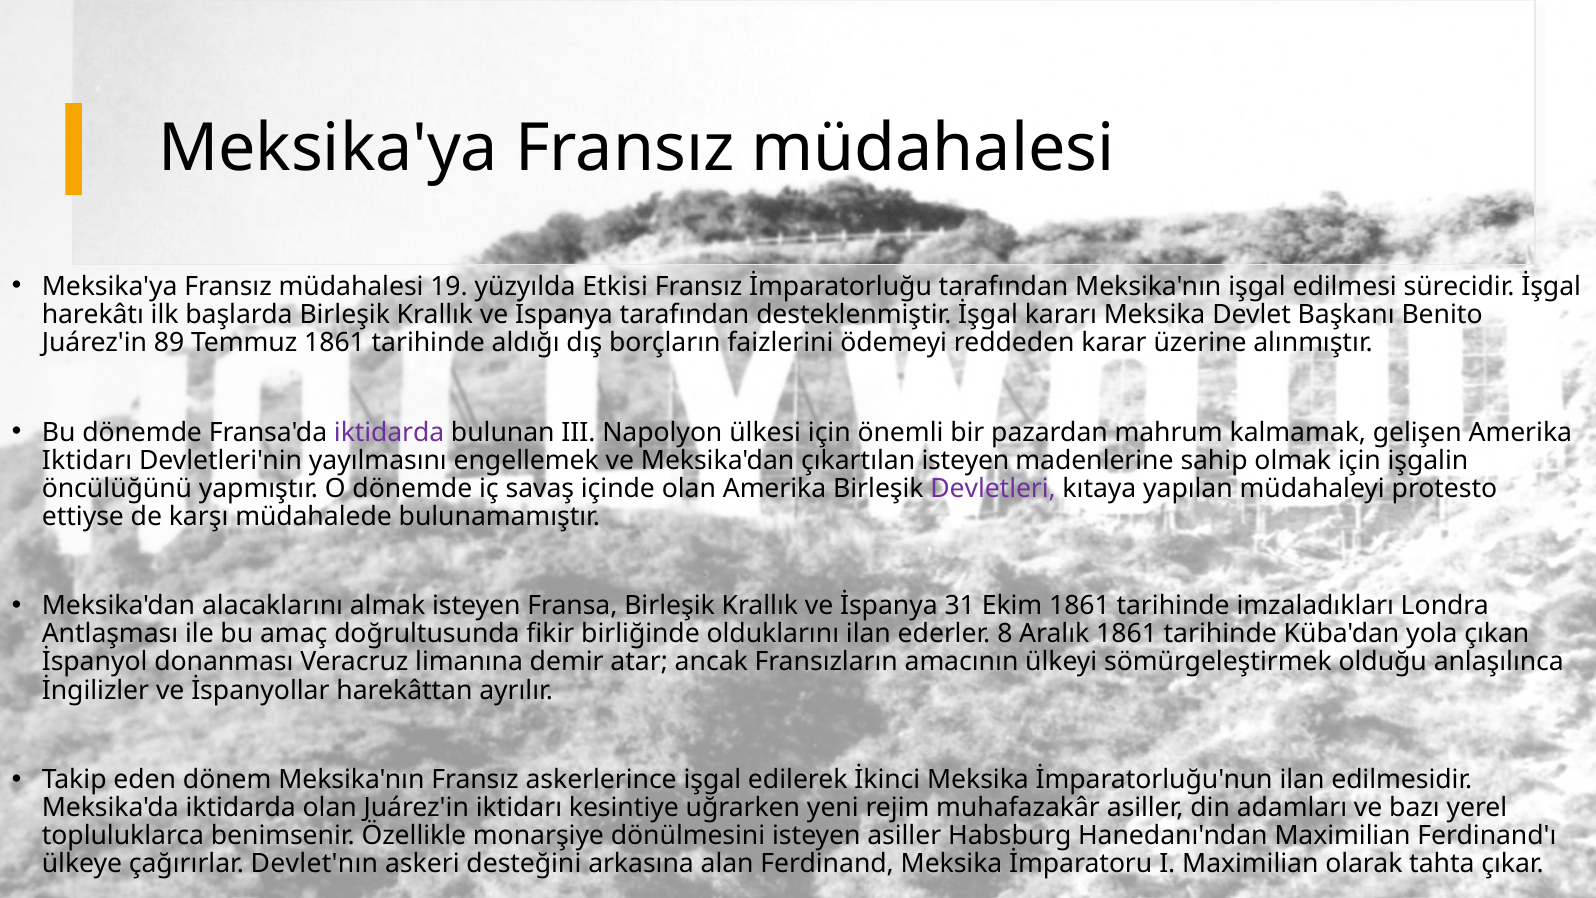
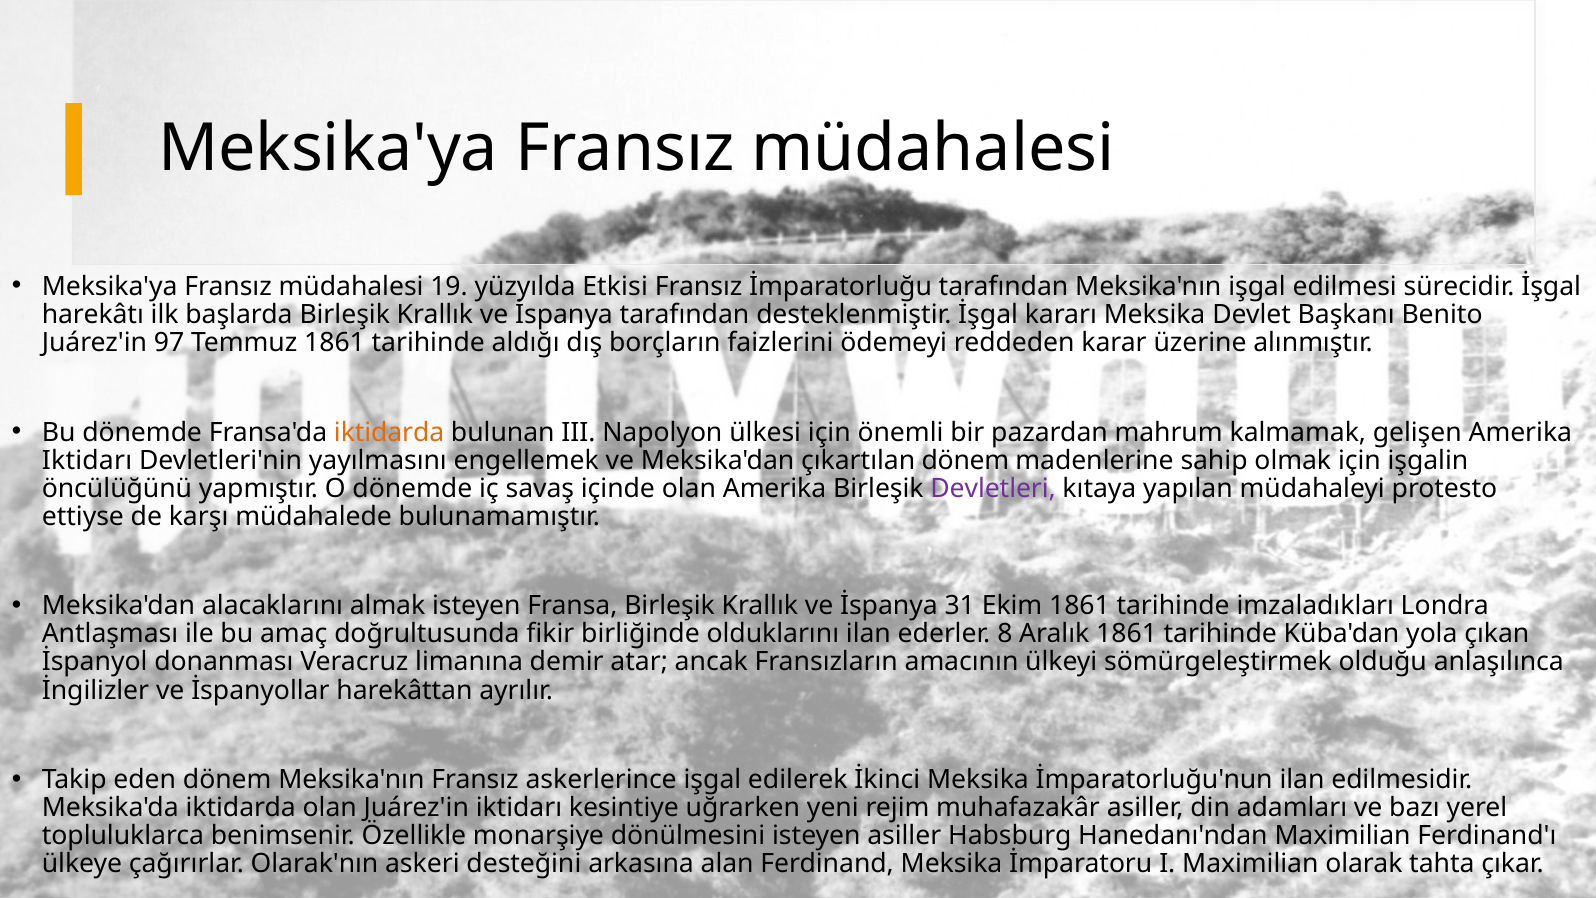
89: 89 -> 97
iktidarda at (389, 432) colour: purple -> orange
çıkartılan isteyen: isteyen -> dönem
Devlet'nın: Devlet'nın -> Olarak'nın
